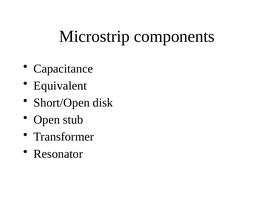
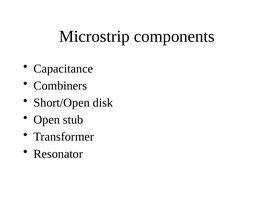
Equivalent: Equivalent -> Combiners
